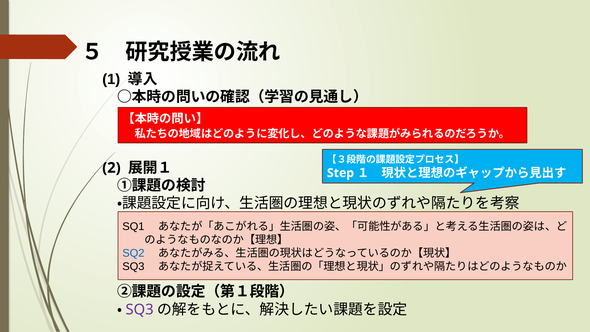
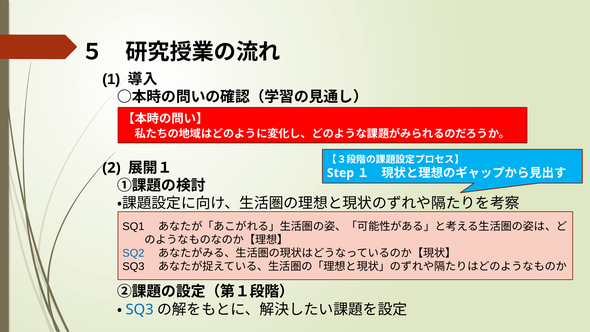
SQ3 at (140, 309) colour: purple -> blue
